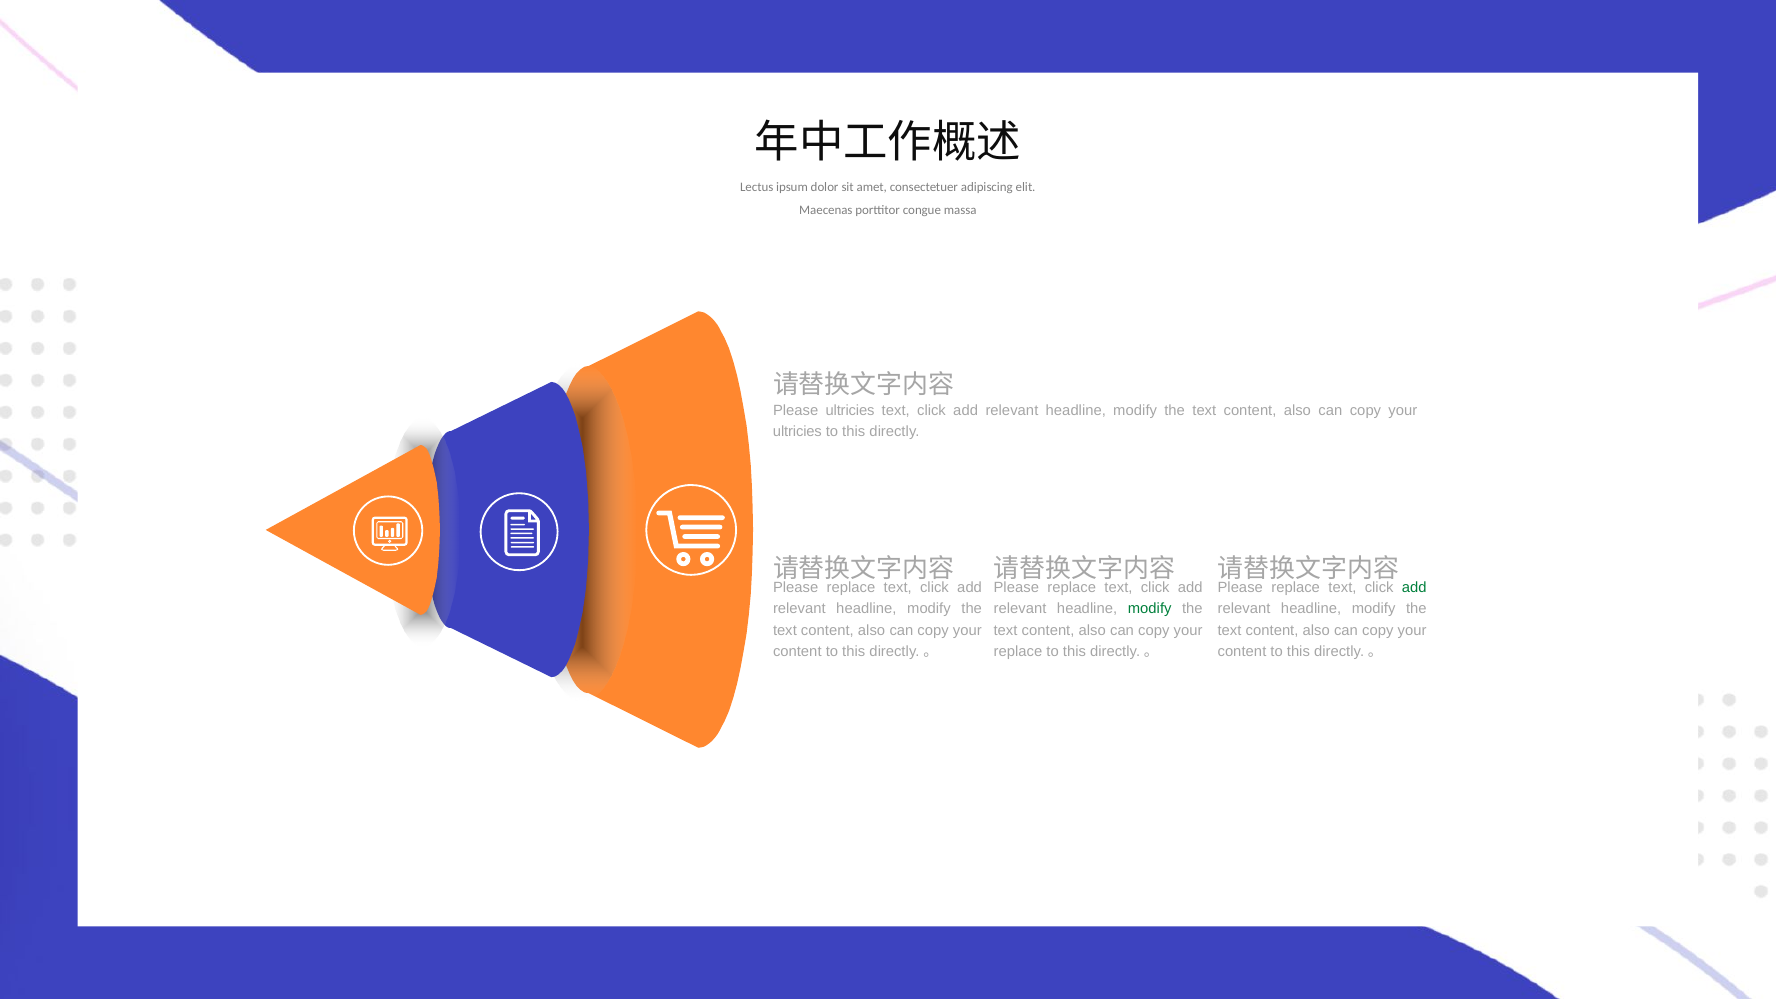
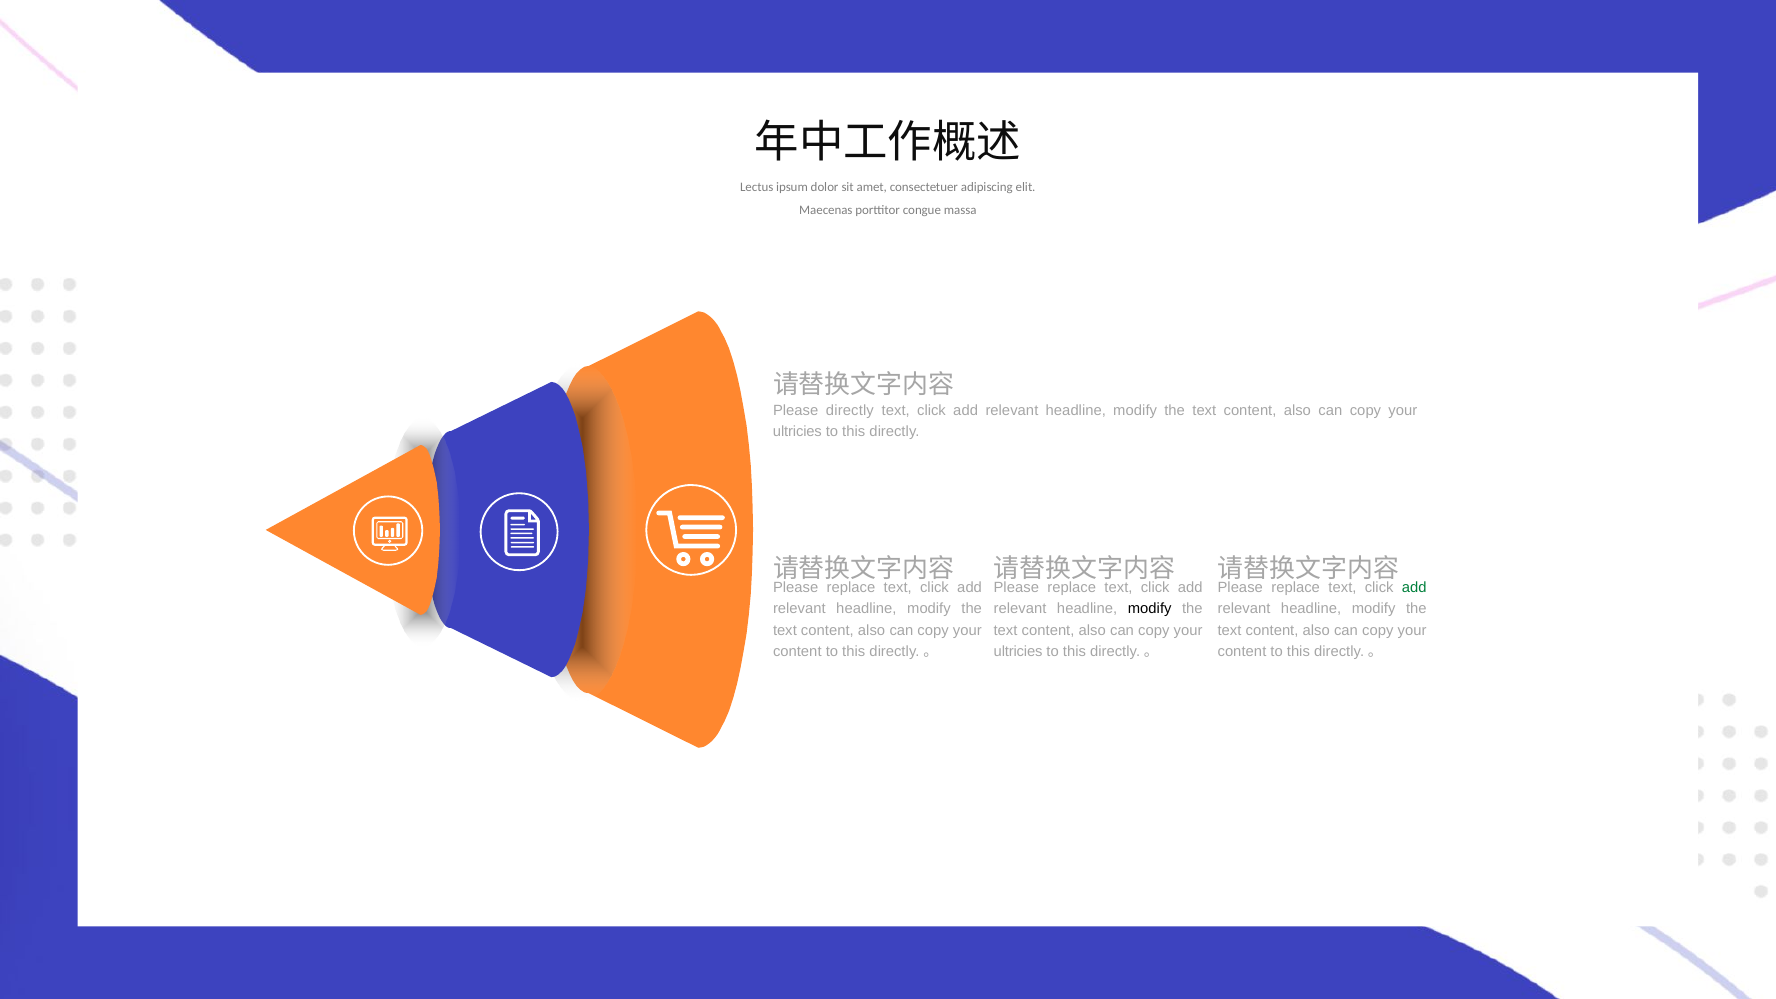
Please ultricies: ultricies -> directly
modify at (1150, 609) colour: green -> black
replace at (1018, 652): replace -> ultricies
